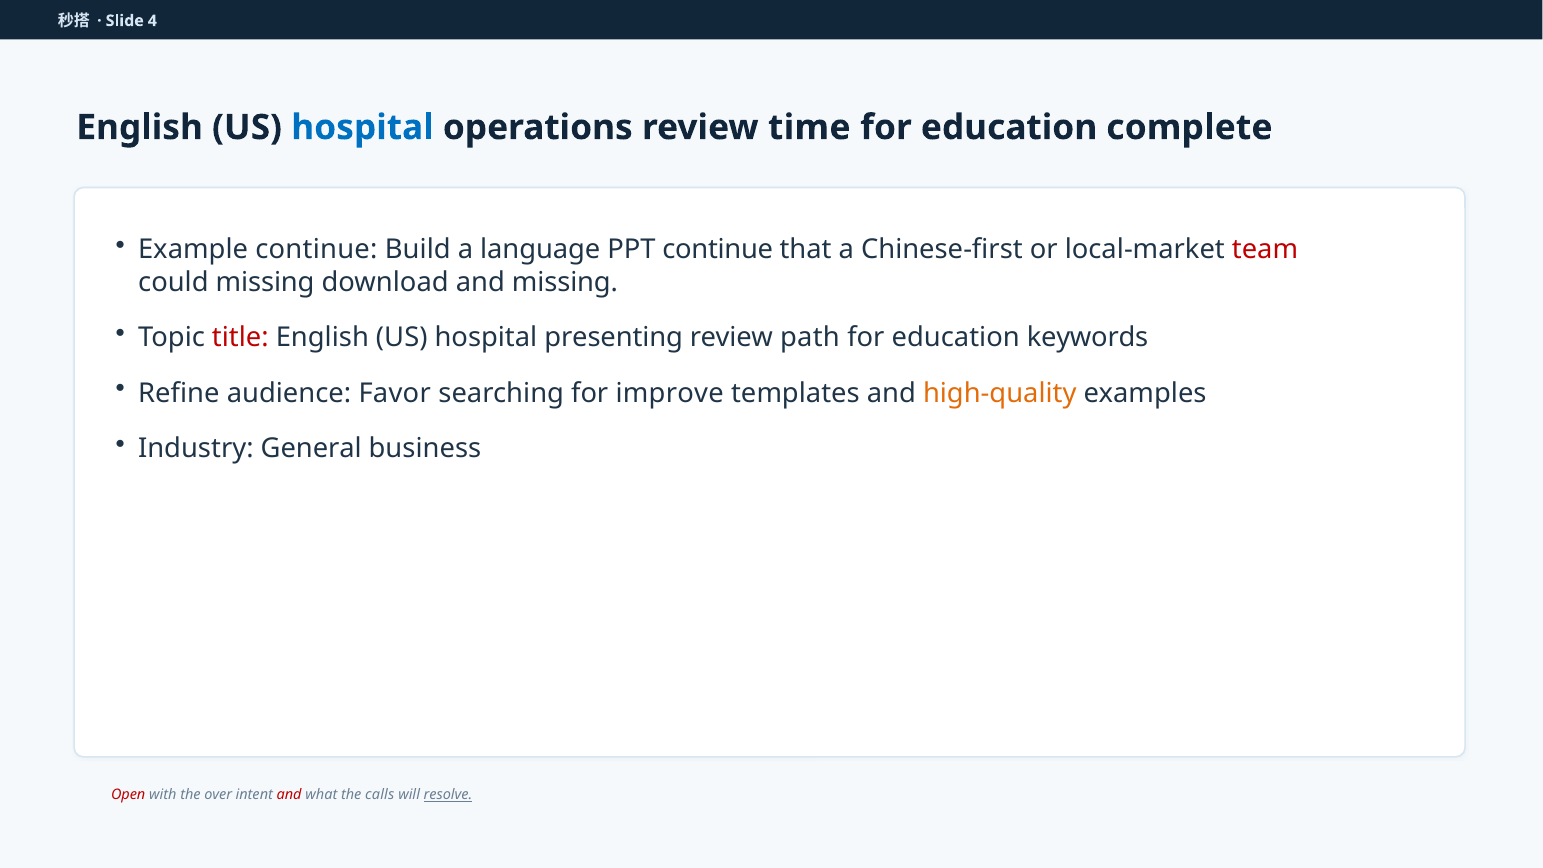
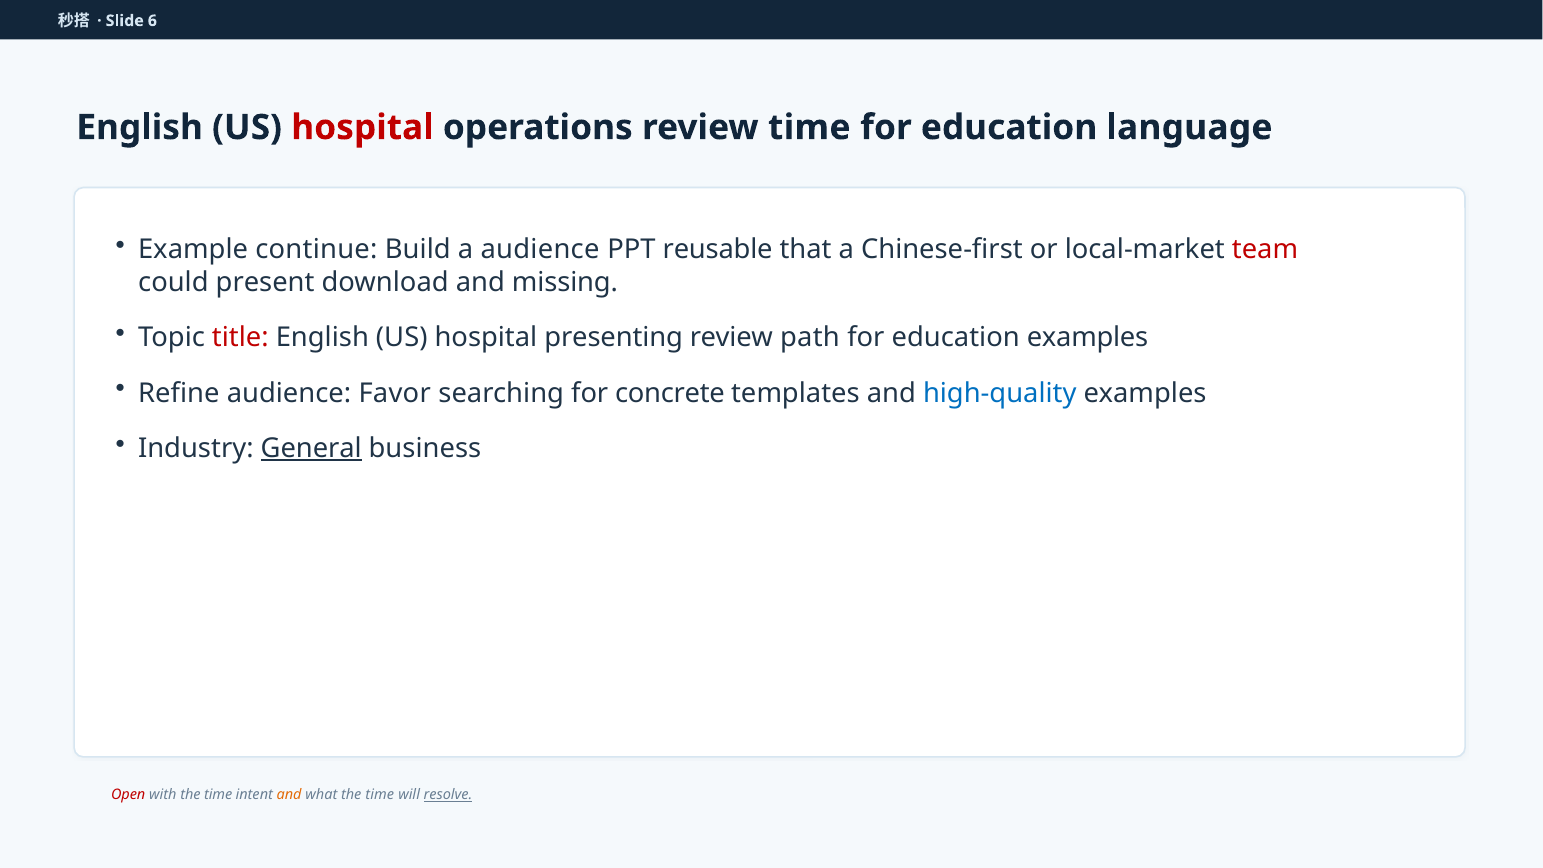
4: 4 -> 6
hospital at (362, 127) colour: blue -> red
complete: complete -> language
a language: language -> audience
PPT continue: continue -> reusable
could missing: missing -> present
education keywords: keywords -> examples
improve: improve -> concrete
high-quality colour: orange -> blue
General underline: none -> present
with the over: over -> time
and at (289, 795) colour: red -> orange
what the calls: calls -> time
